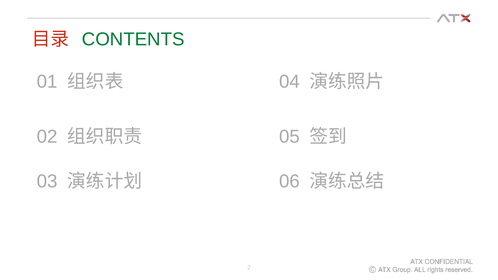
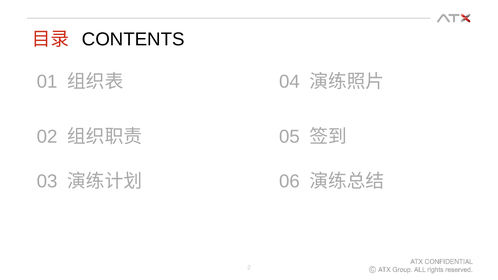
CONTENTS colour: green -> black
